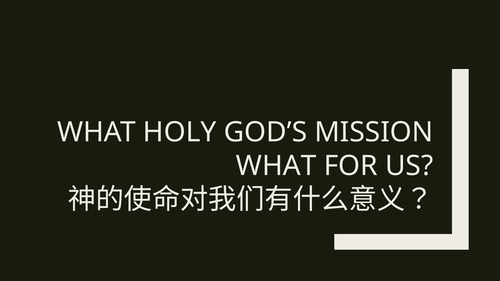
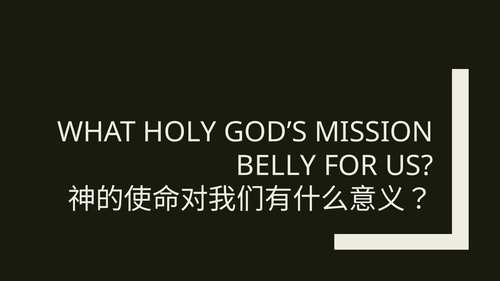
WHAT at (276, 166): WHAT -> BELLY
